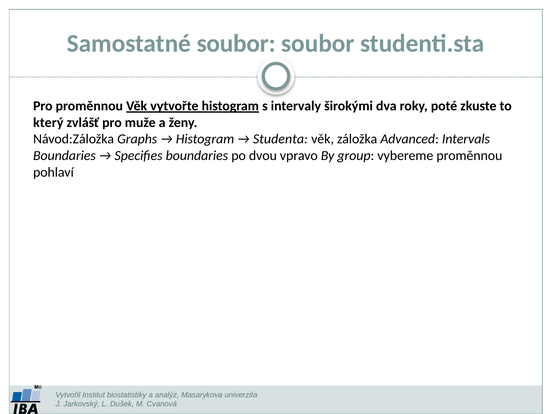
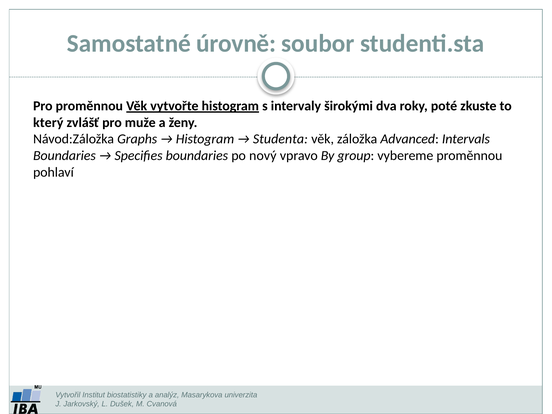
Samostatné soubor: soubor -> úrovně
dvou: dvou -> nový
